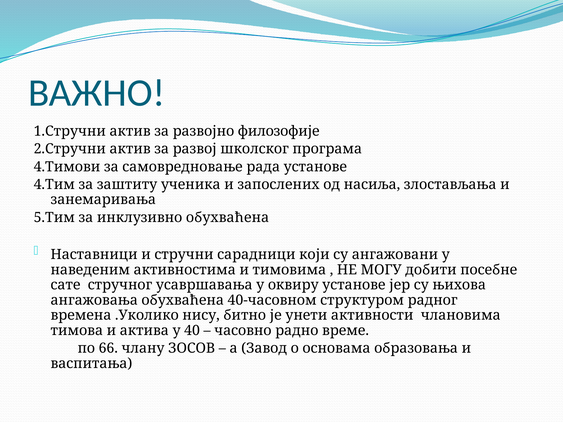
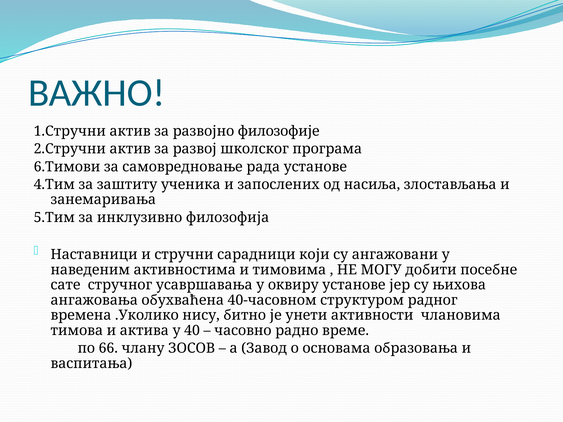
4.Тимови: 4.Тимови -> 6.Тимови
инклузивно обухваћена: обухваћена -> филозофија
